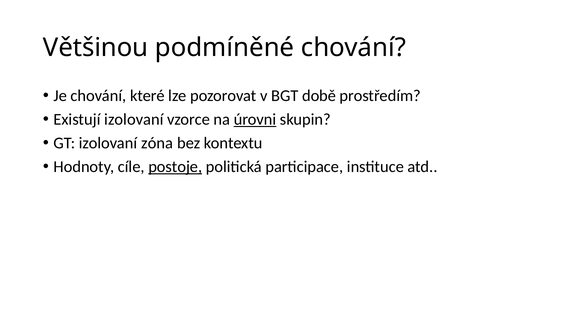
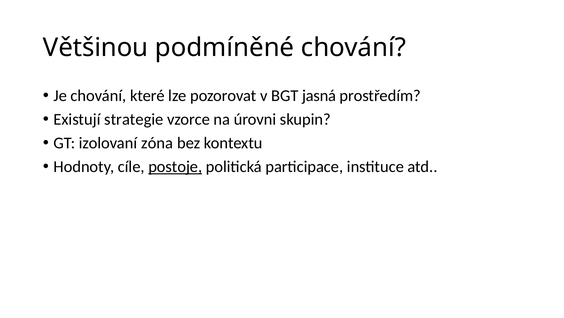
době: době -> jasná
Existují izolovaní: izolovaní -> strategie
úrovni underline: present -> none
